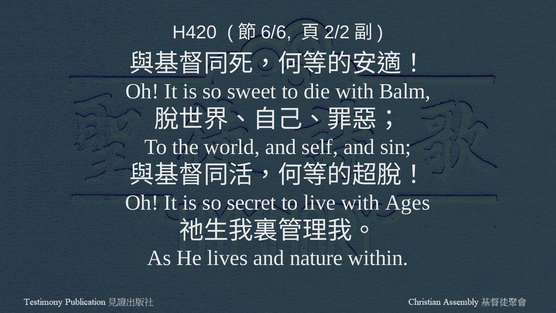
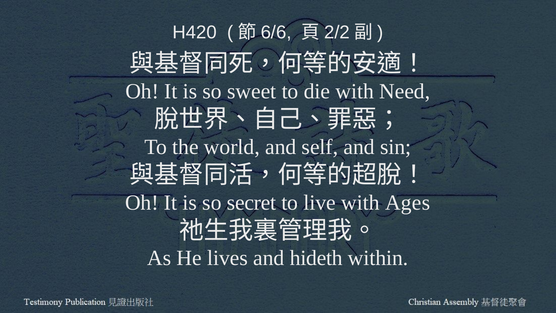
Balm: Balm -> Need
nature: nature -> hideth
